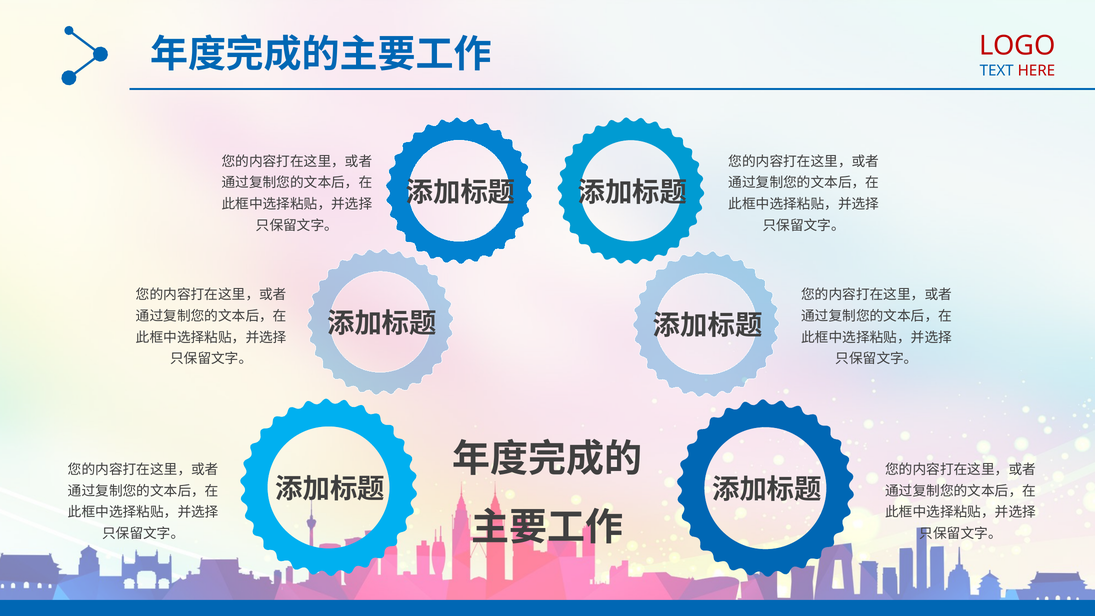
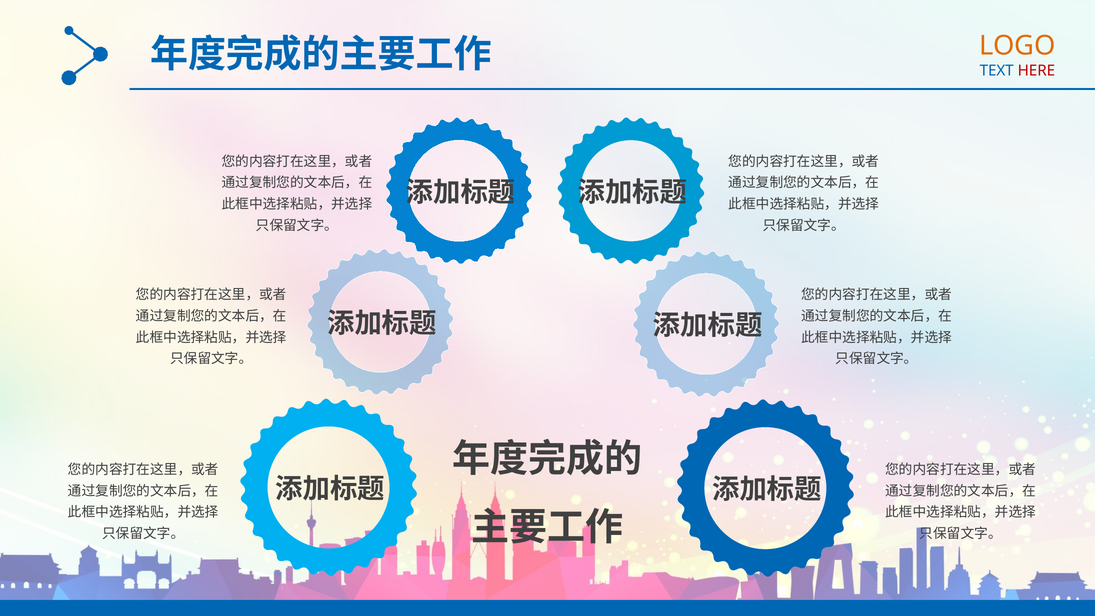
LOGO colour: red -> orange
